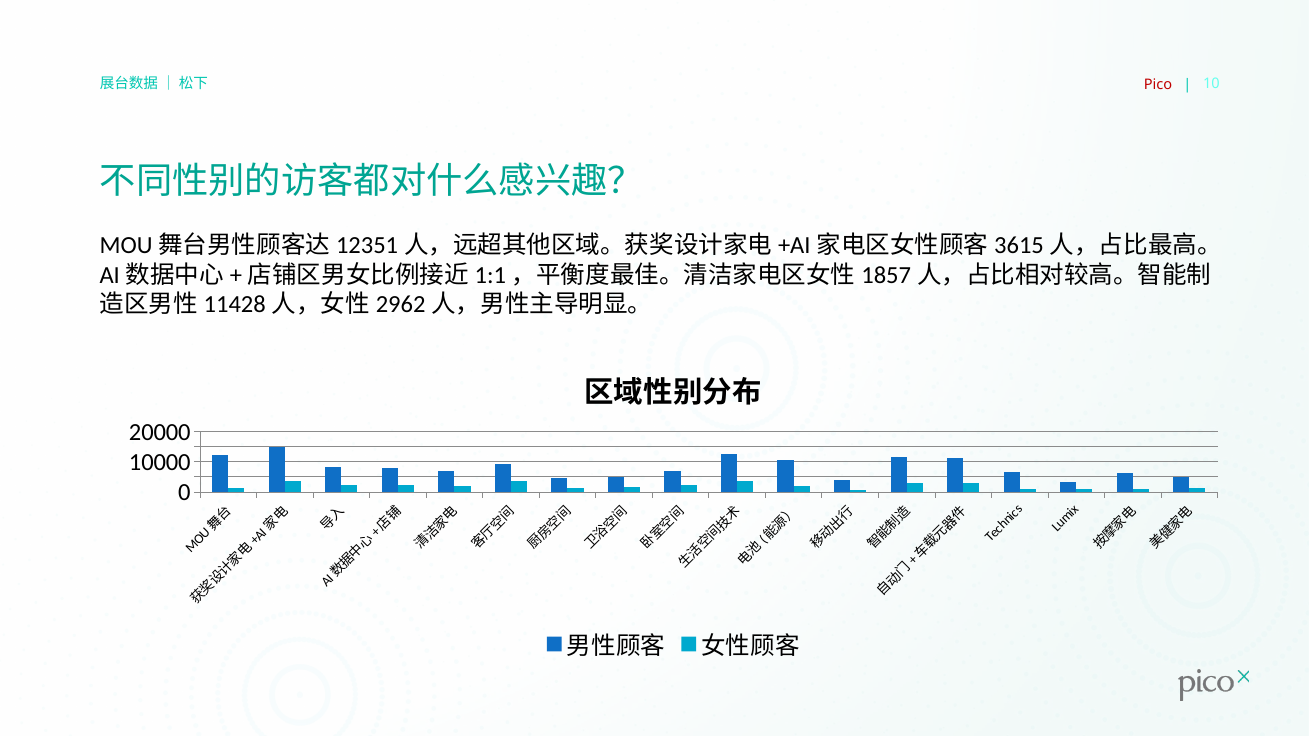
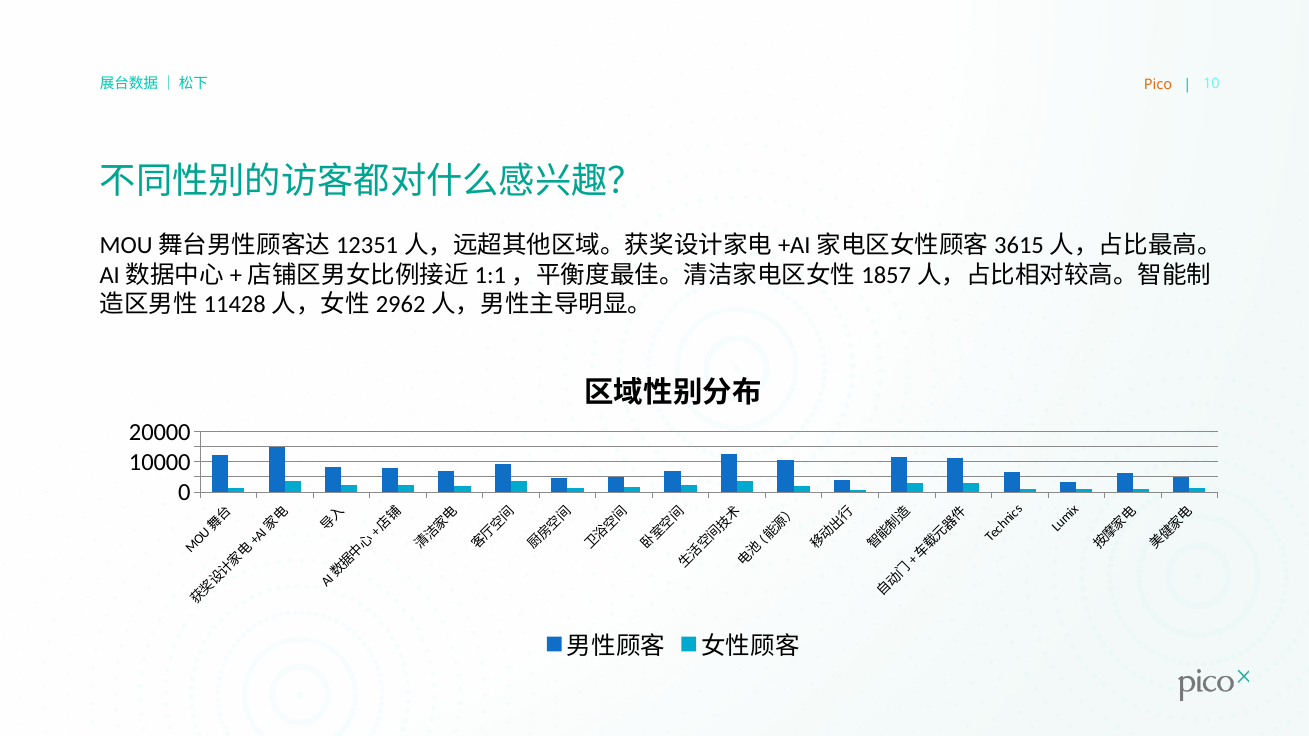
Pico colour: red -> orange
